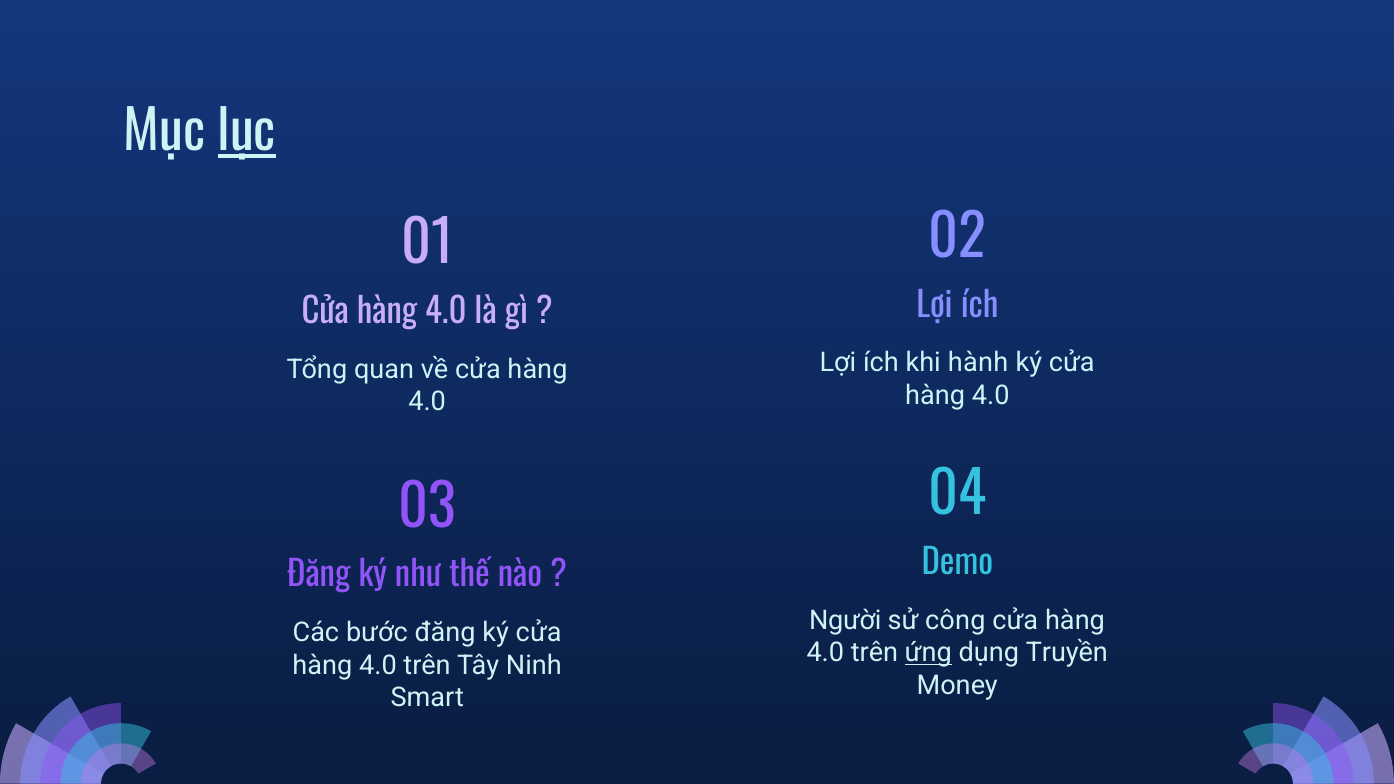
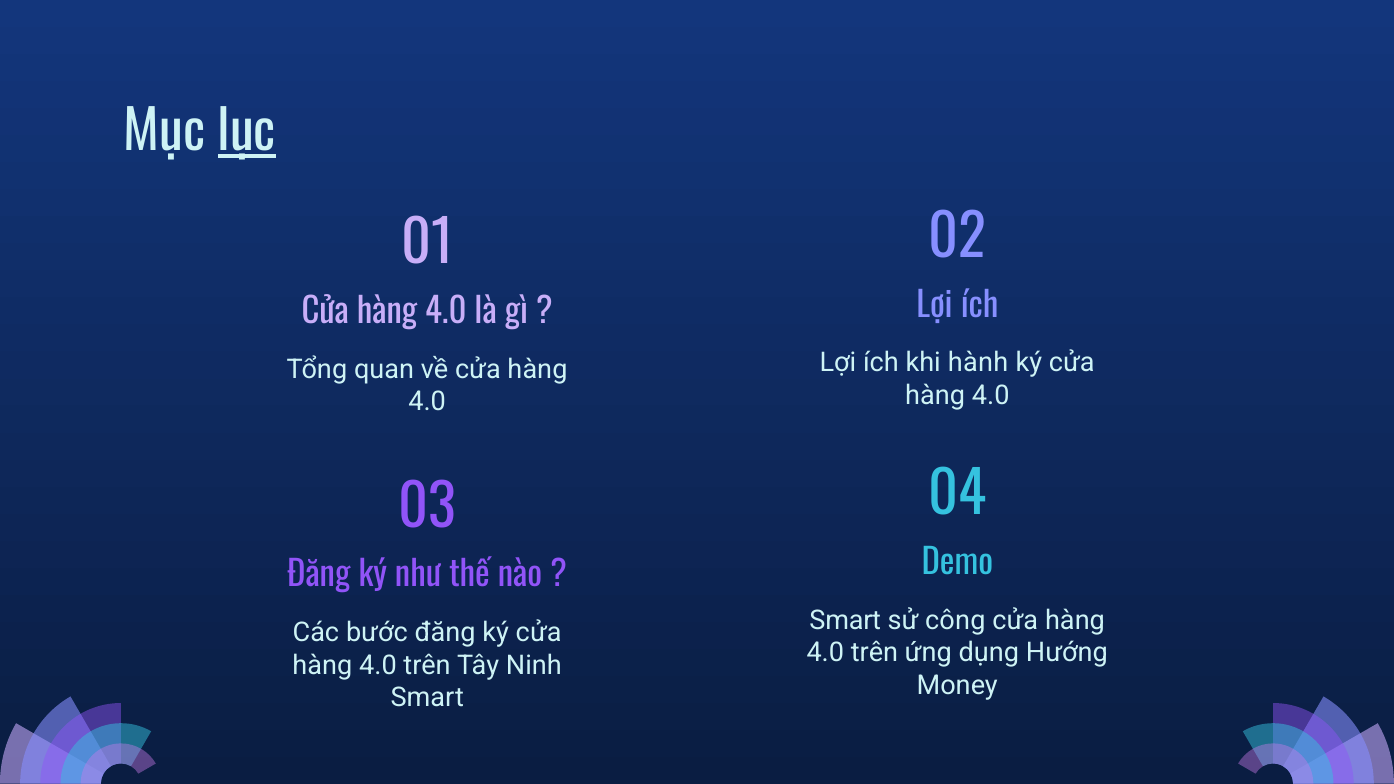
Người at (845, 620): Người -> Smart
ứng underline: present -> none
Truyền: Truyền -> Hướng
